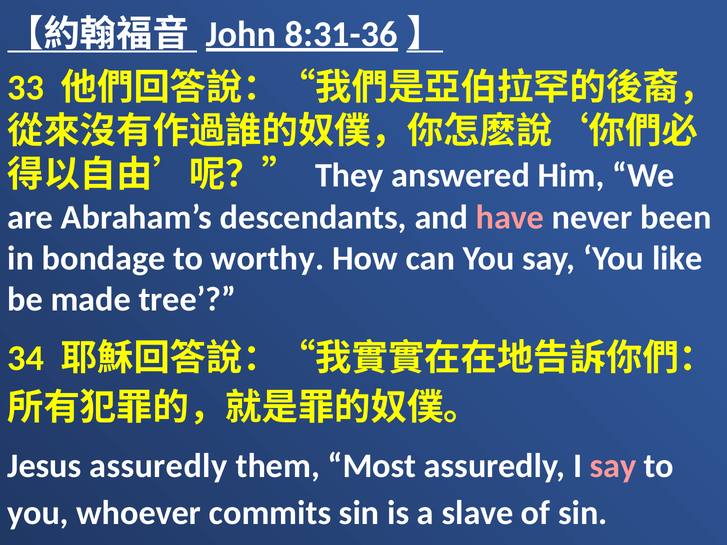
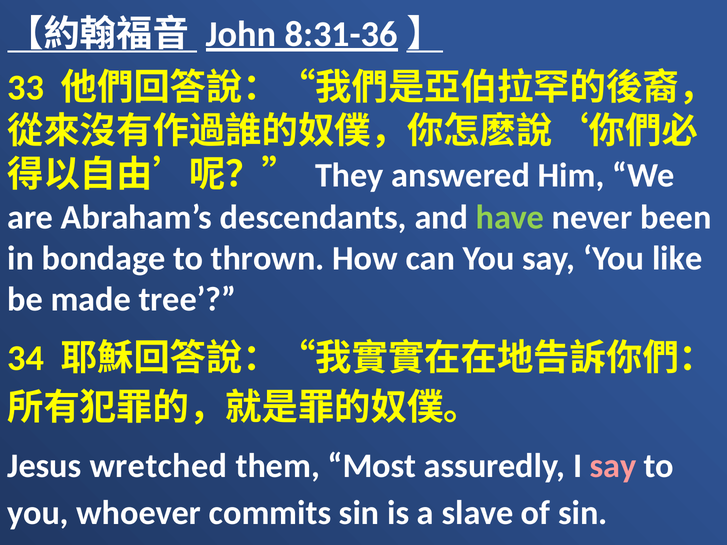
have colour: pink -> light green
worthy: worthy -> thrown
Jesus assuredly: assuredly -> wretched
